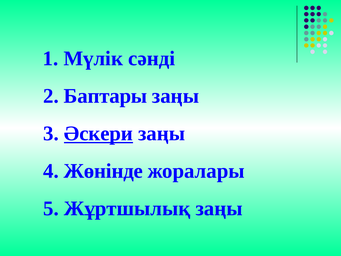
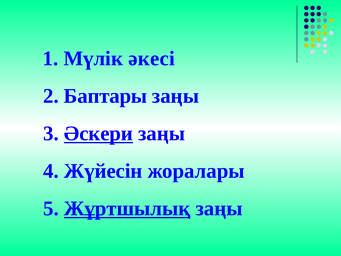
сәнді: сәнді -> әкесі
Жөнінде: Жөнінде -> Жүйесін
Жұртшылық underline: none -> present
